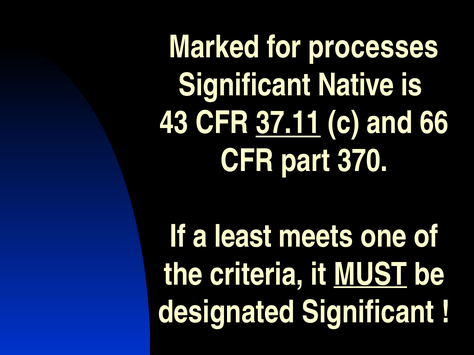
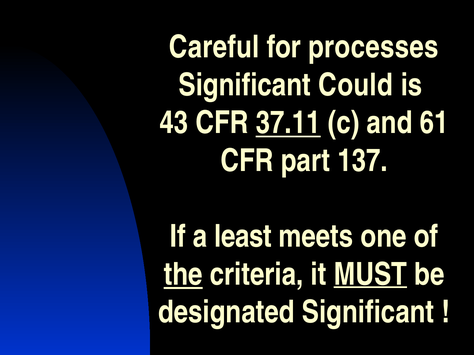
Marked: Marked -> Careful
Native: Native -> Could
66: 66 -> 61
370: 370 -> 137
the underline: none -> present
